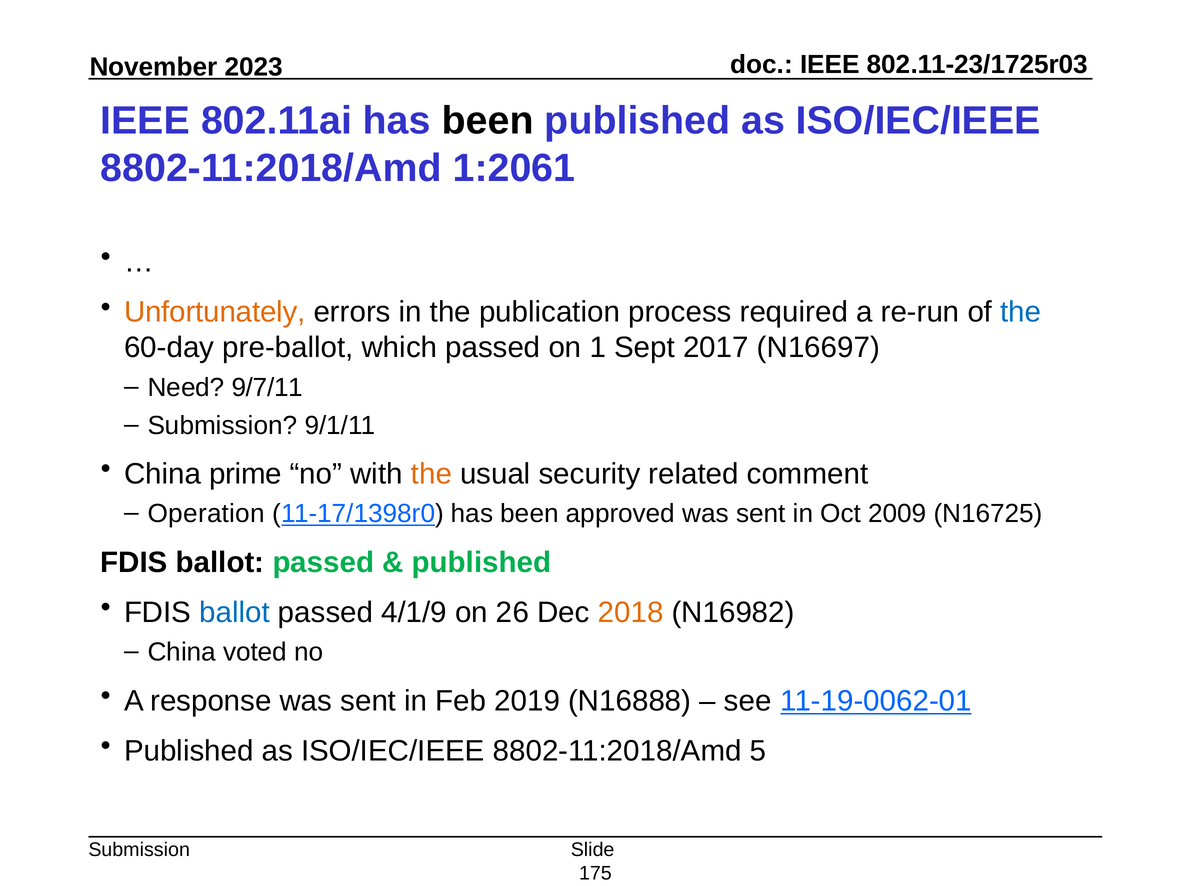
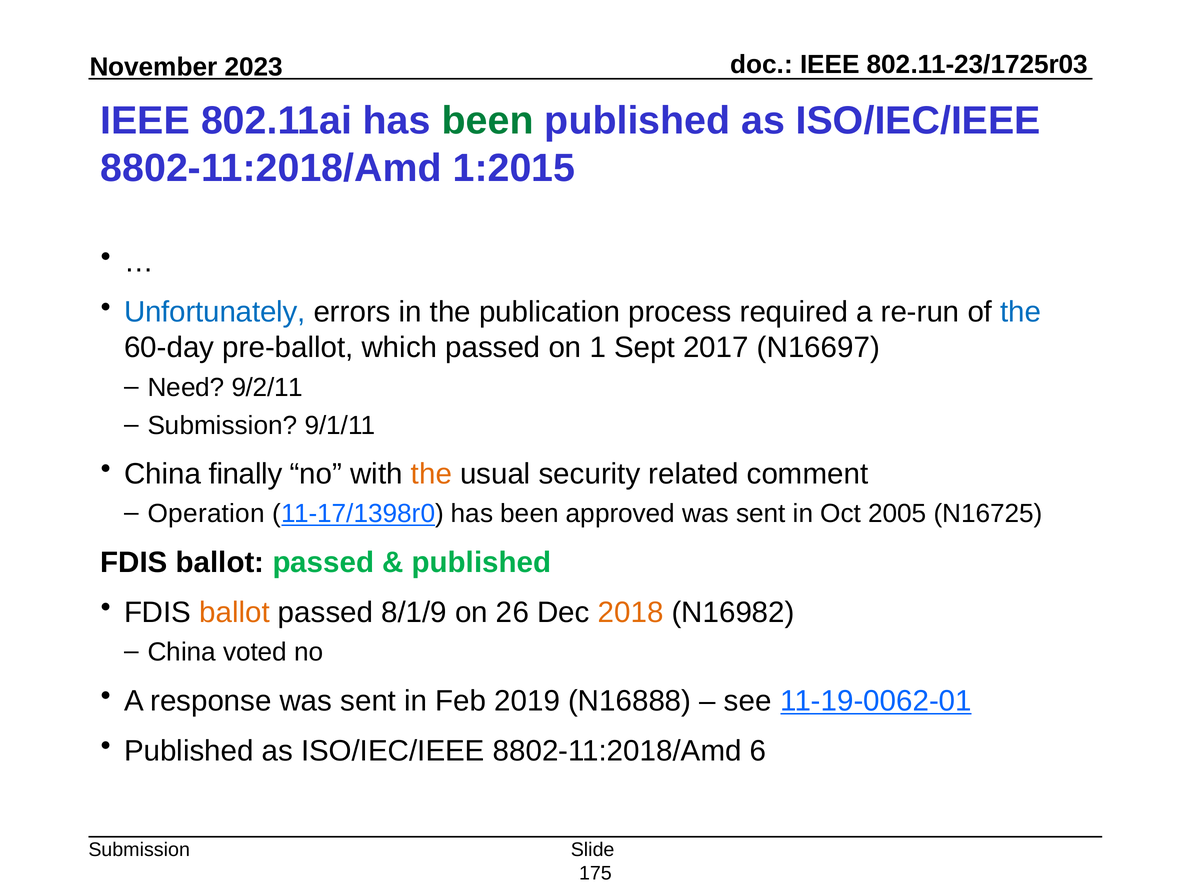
been at (488, 121) colour: black -> green
1:2061: 1:2061 -> 1:2015
Unfortunately colour: orange -> blue
9/7/11: 9/7/11 -> 9/2/11
prime: prime -> finally
2009: 2009 -> 2005
ballot at (235, 612) colour: blue -> orange
4/1/9: 4/1/9 -> 8/1/9
5: 5 -> 6
